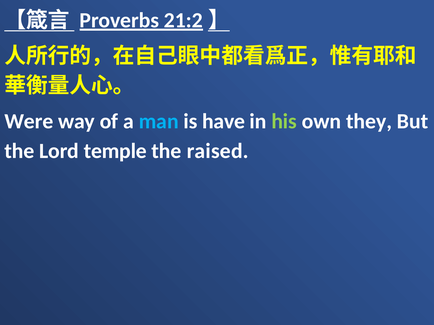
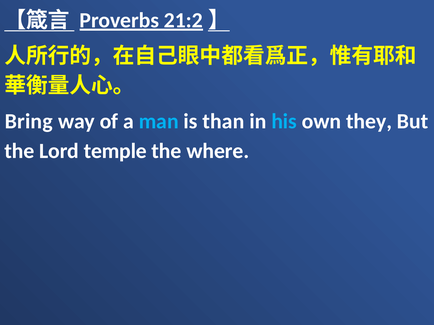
Were: Were -> Bring
have: have -> than
his colour: light green -> light blue
raised: raised -> where
